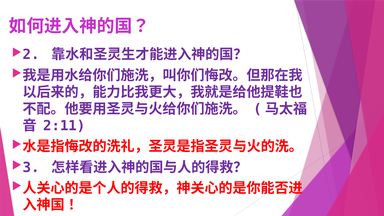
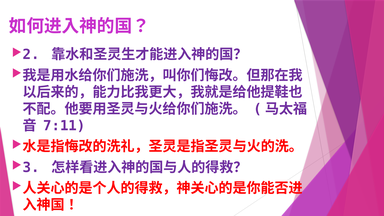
2:11: 2:11 -> 7:11
